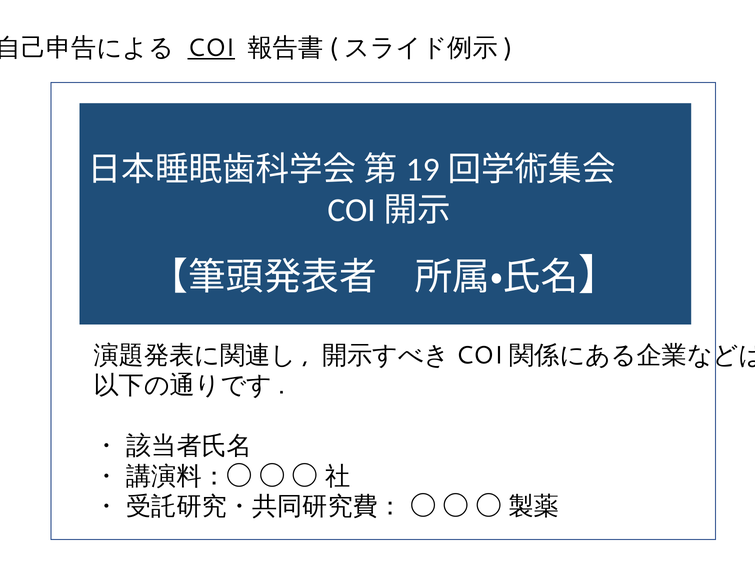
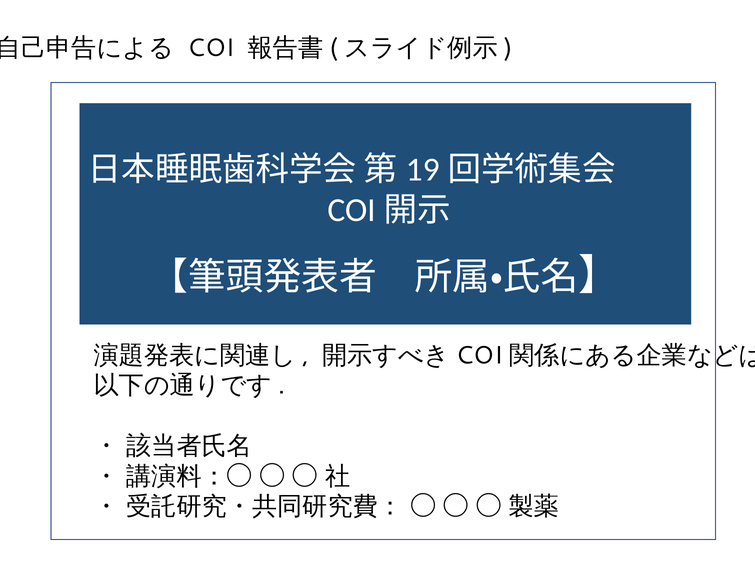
COI underline: present -> none
